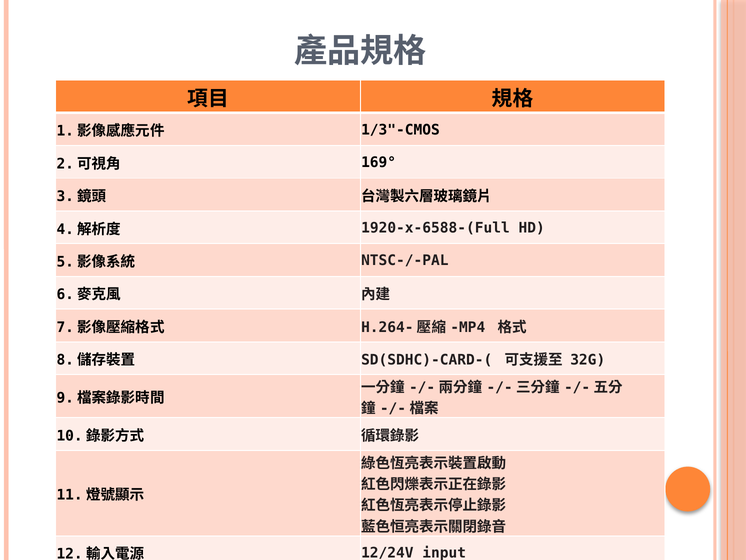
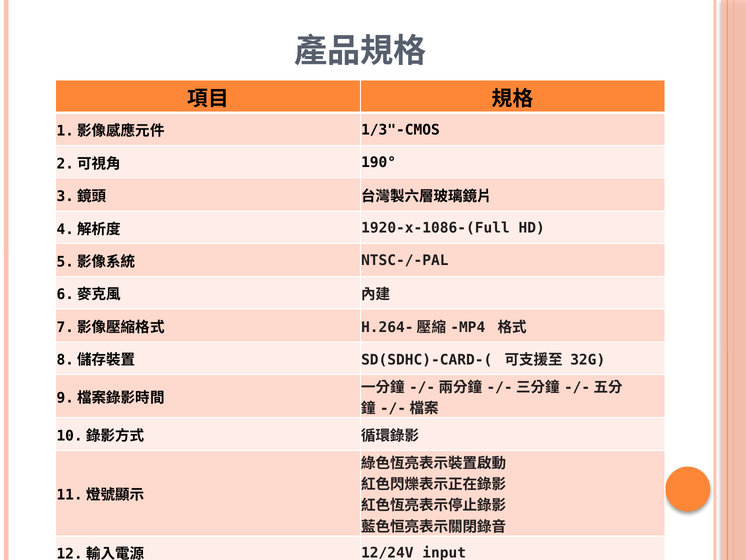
169°: 169° -> 190°
1920-x-6588-(Full: 1920-x-6588-(Full -> 1920-x-1086-(Full
